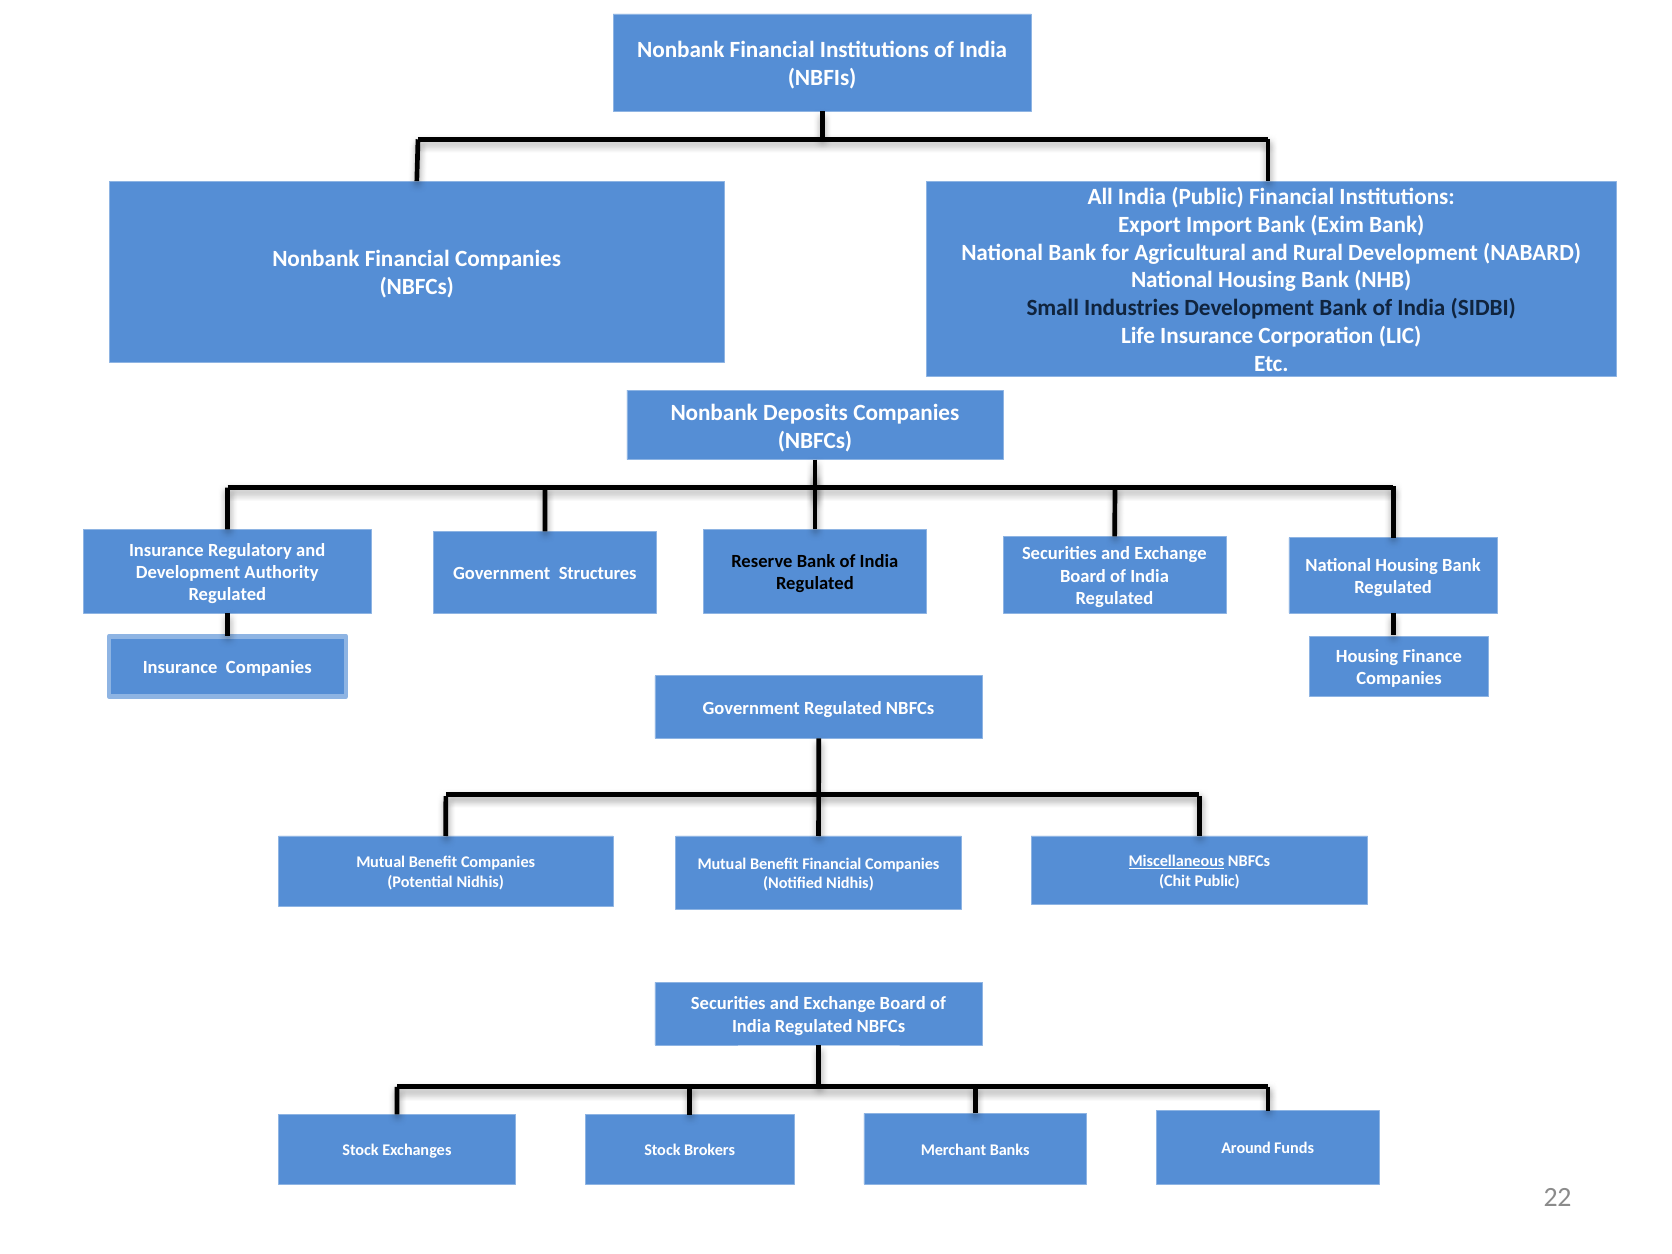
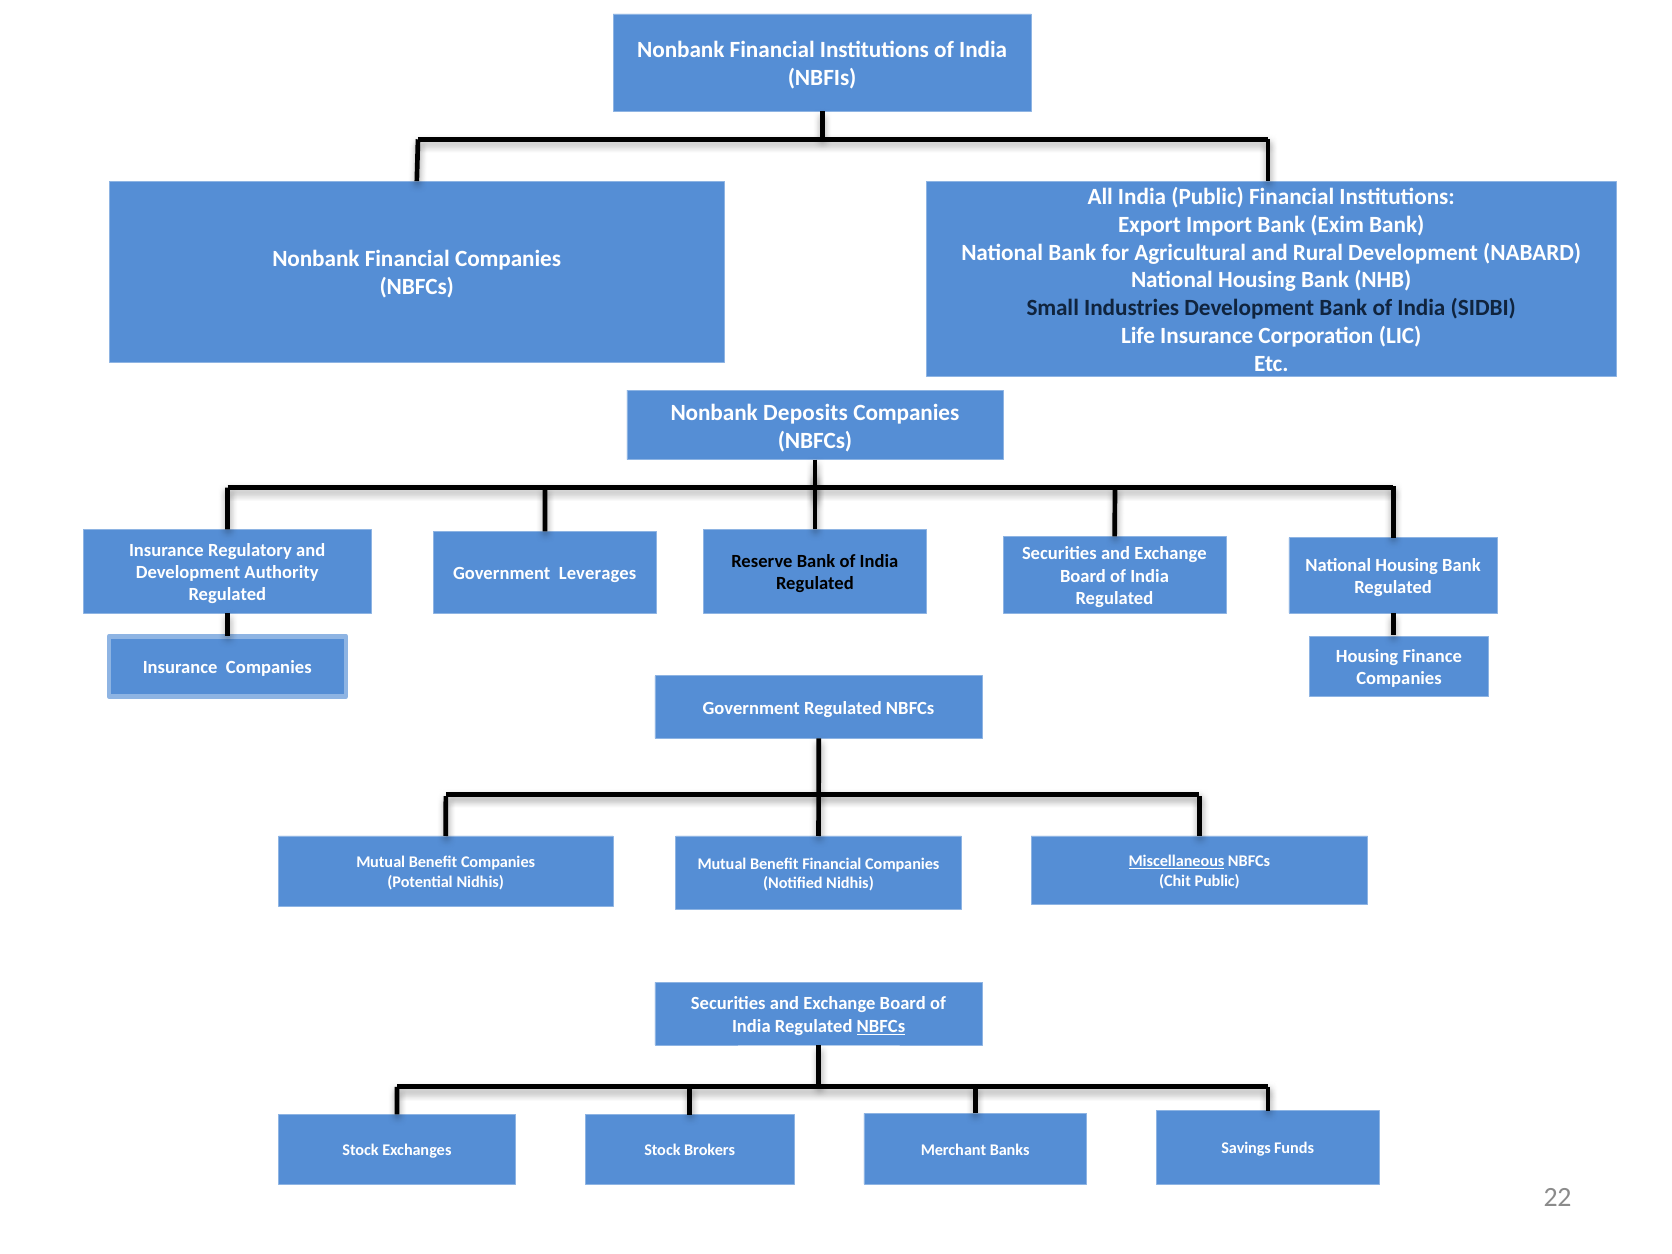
Structures: Structures -> Leverages
NBFCs at (881, 1026) underline: none -> present
Around: Around -> Savings
